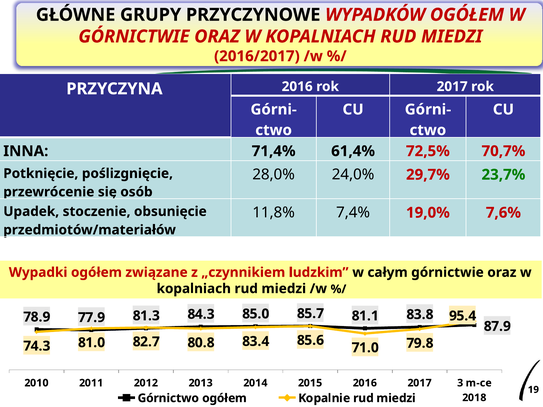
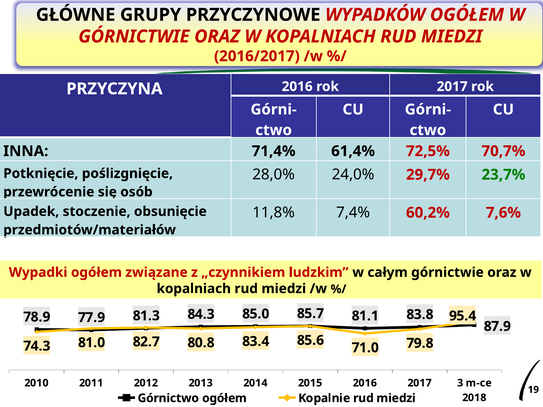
19,0%: 19,0% -> 60,2%
